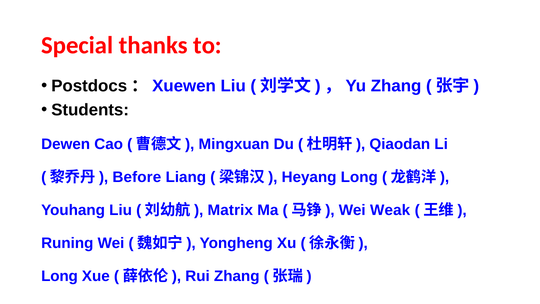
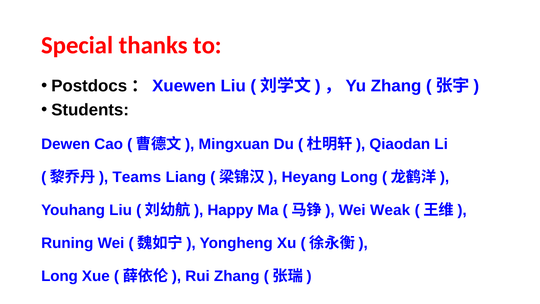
Before: Before -> Teams
Matrix: Matrix -> Happy
